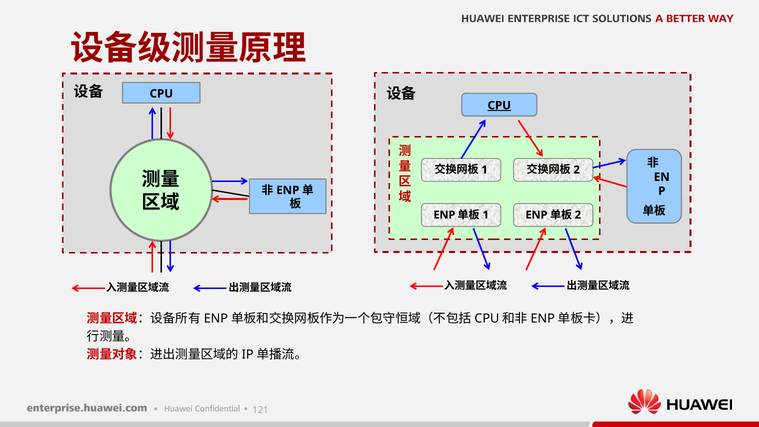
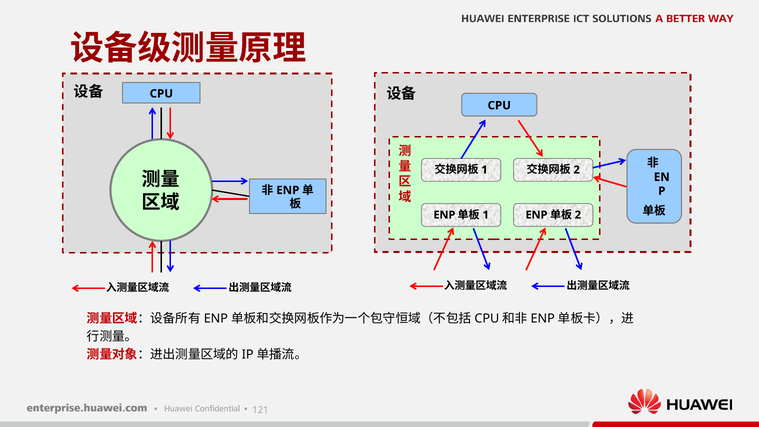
CPU at (499, 105) underline: present -> none
